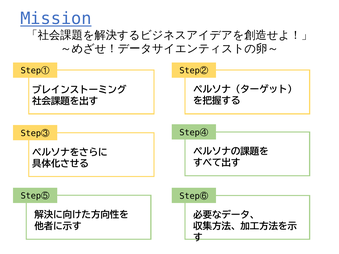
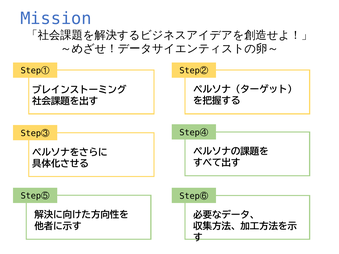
Mission underline: present -> none
